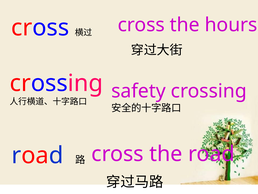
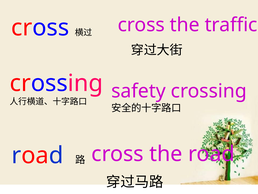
hours: hours -> traffic
